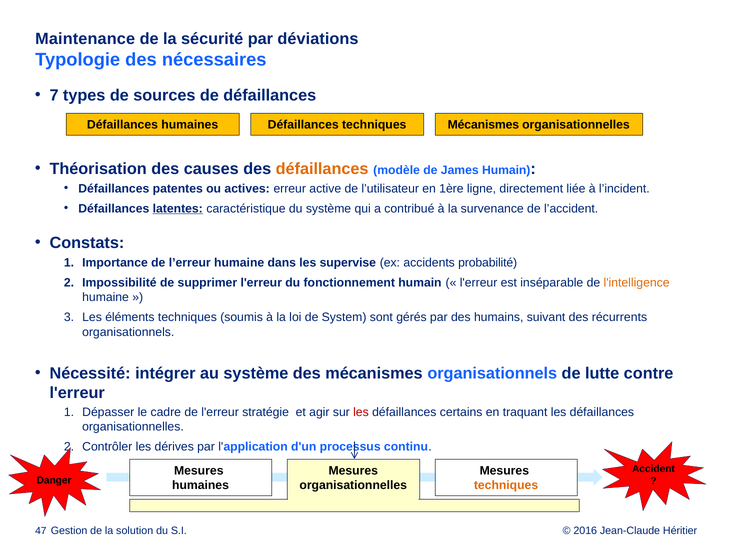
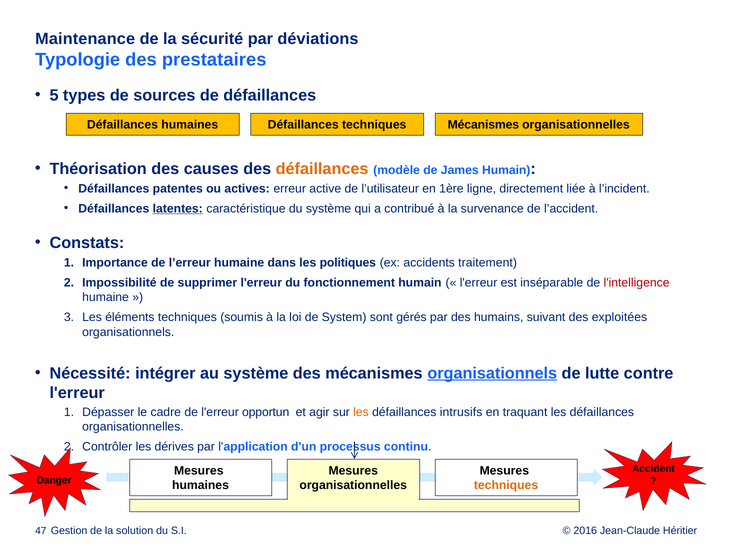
nécessaires: nécessaires -> prestataires
7: 7 -> 5
supervise: supervise -> politiques
probabilité: probabilité -> traitement
l'intelligence colour: orange -> red
récurrents: récurrents -> exploitées
organisationnels at (492, 373) underline: none -> present
stratégie: stratégie -> opportun
les at (361, 412) colour: red -> orange
certains: certains -> intrusifs
